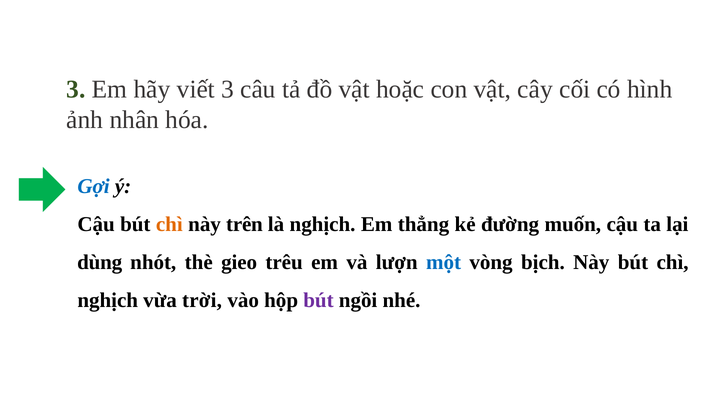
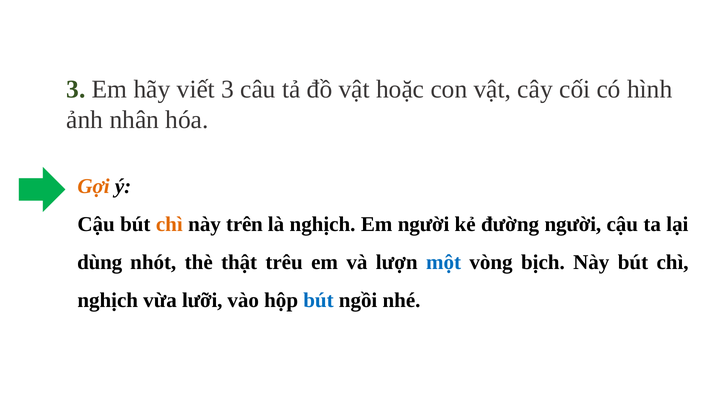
Gợi colour: blue -> orange
Em thẳng: thẳng -> người
đường muốn: muốn -> người
gieo: gieo -> thật
trời: trời -> lưỡi
bút at (318, 300) colour: purple -> blue
